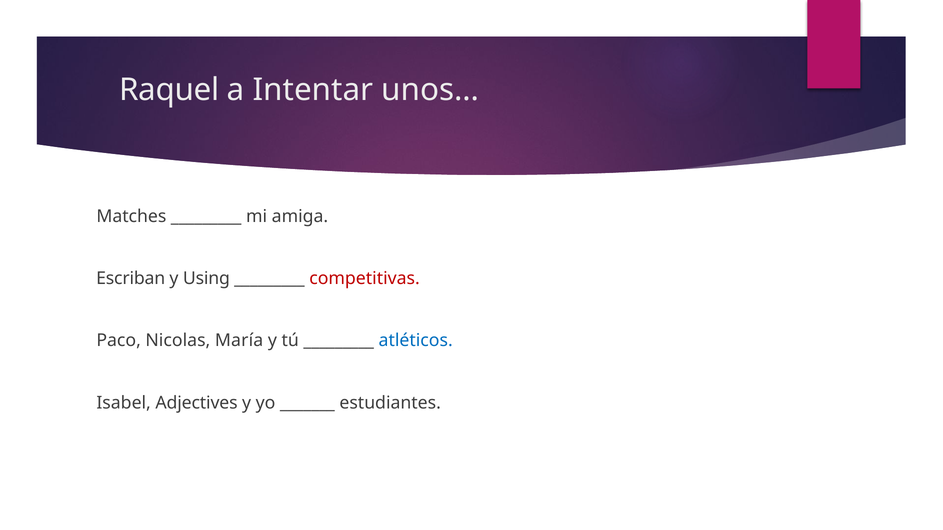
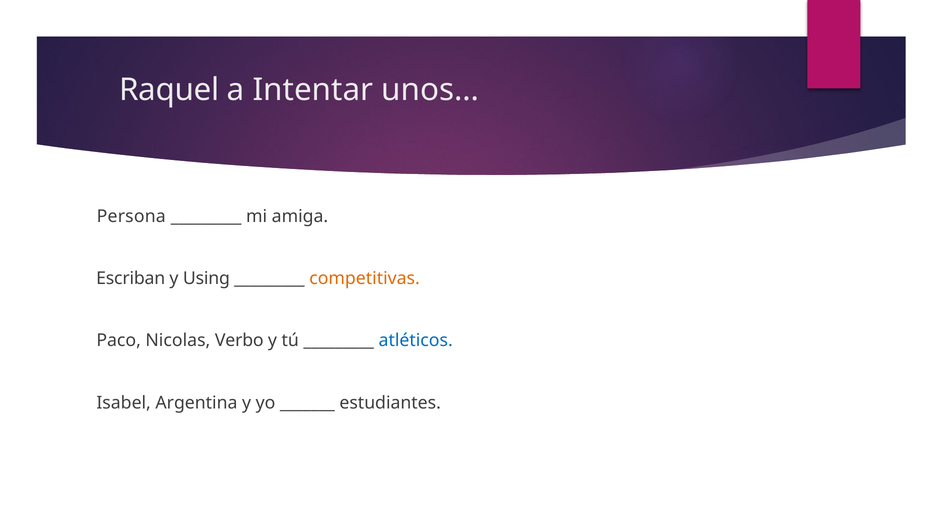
Matches: Matches -> Persona
competitivas colour: red -> orange
María: María -> Verbo
Adjectives: Adjectives -> Argentina
